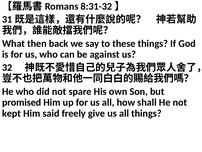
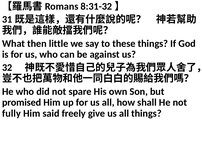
back: back -> little
kept: kept -> fully
